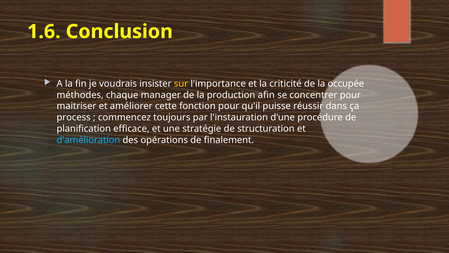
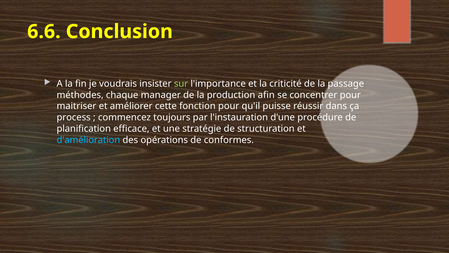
1.6: 1.6 -> 6.6
sur colour: yellow -> light green
occupée: occupée -> passage
finalement: finalement -> conformes
